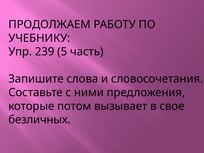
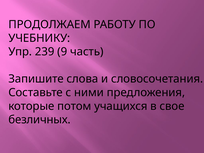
5: 5 -> 9
вызывает: вызывает -> учащихся
